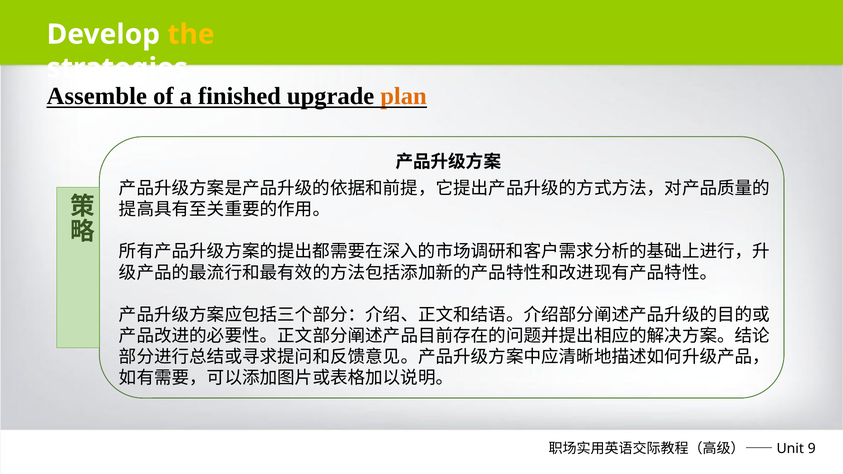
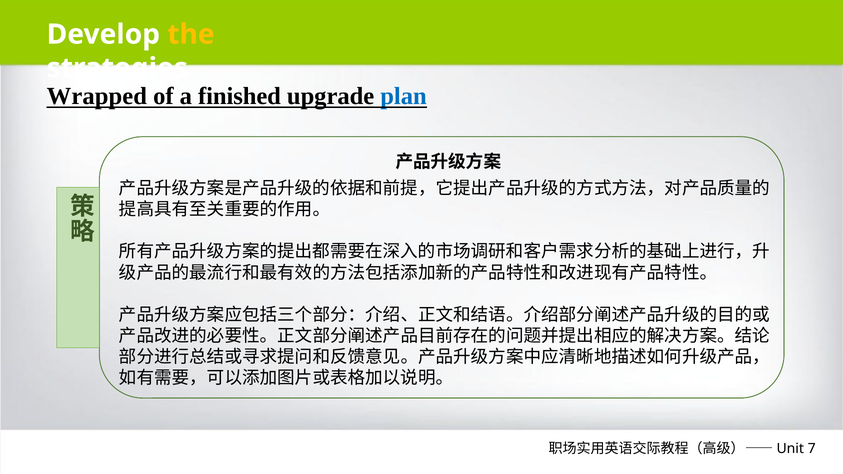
Assemble: Assemble -> Wrapped
plan colour: orange -> blue
9: 9 -> 7
